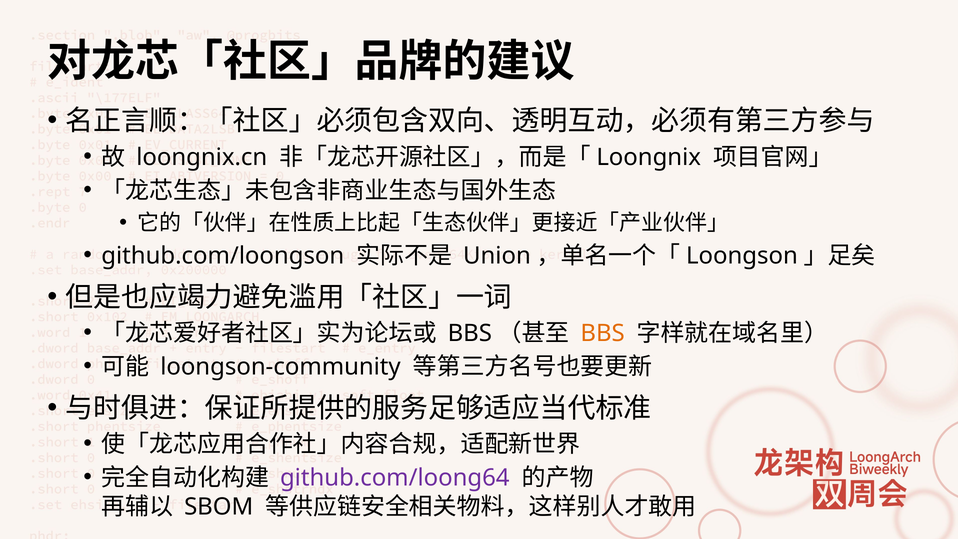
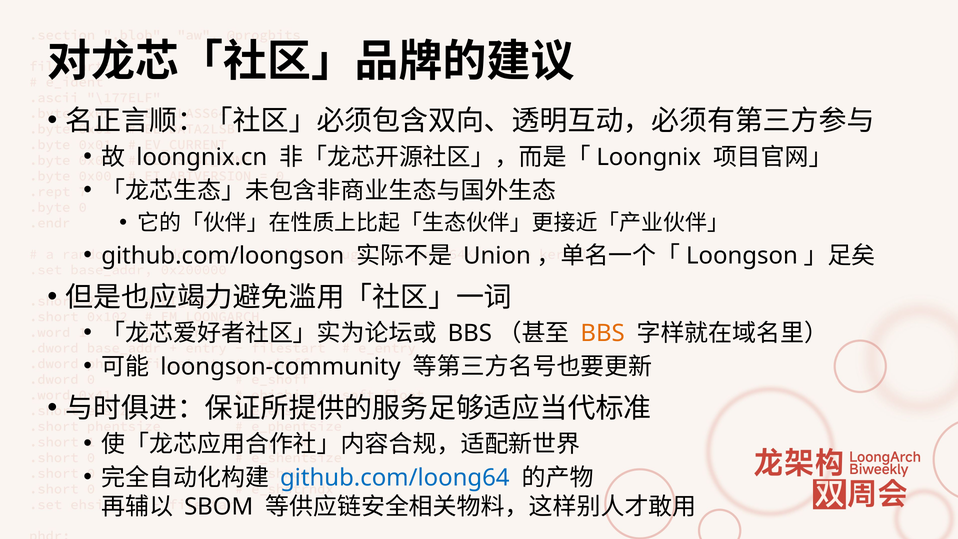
github.com/loong64 colour: purple -> blue
